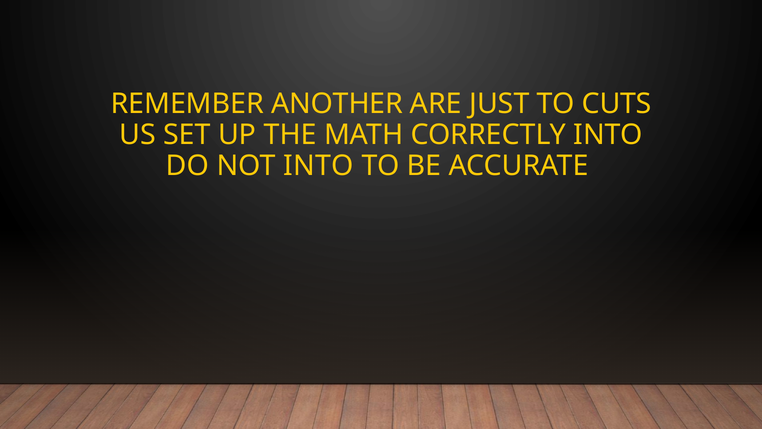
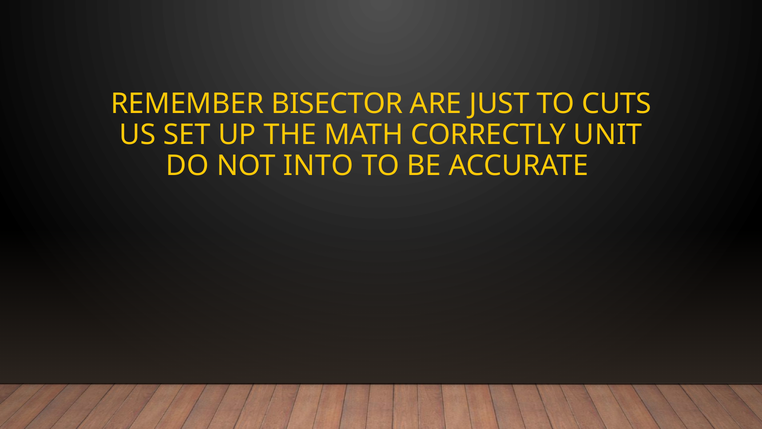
ANOTHER: ANOTHER -> BISECTOR
CORRECTLY INTO: INTO -> UNIT
